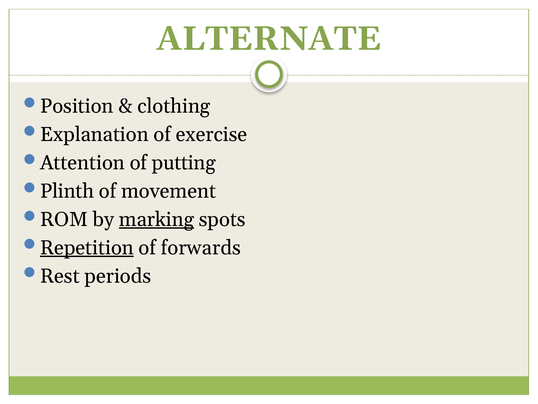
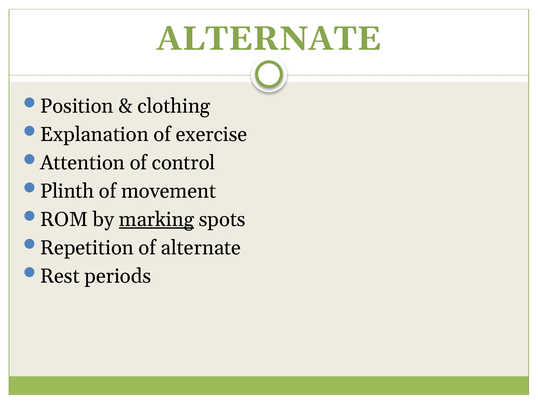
putting: putting -> control
Repetition underline: present -> none
of forwards: forwards -> alternate
